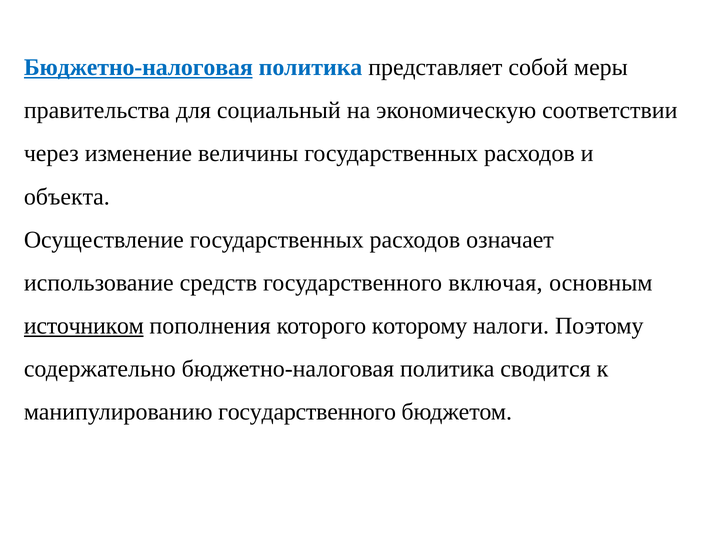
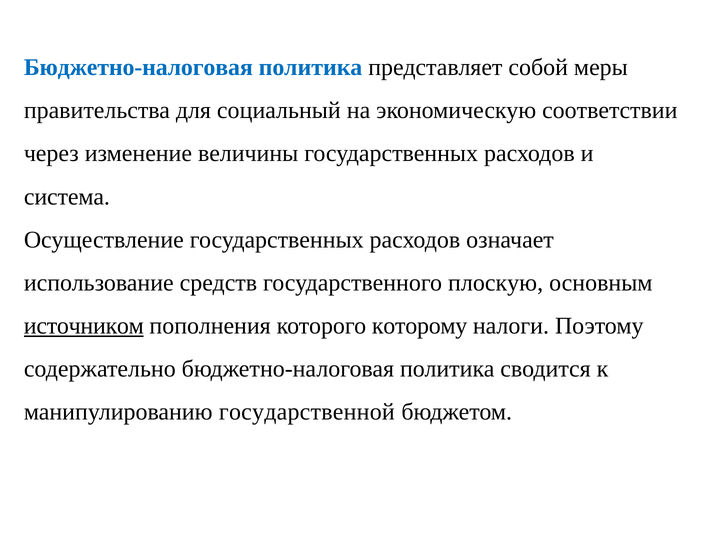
Бюджетно-налоговая at (138, 68) underline: present -> none
объекта: объекта -> система
включая: включая -> плоскую
манипулированию государственного: государственного -> государственной
